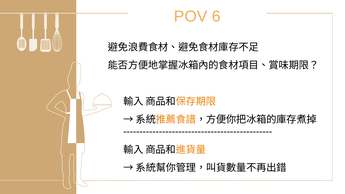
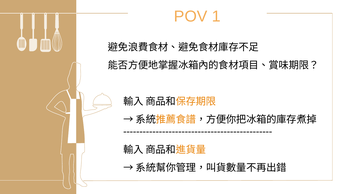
6: 6 -> 1
